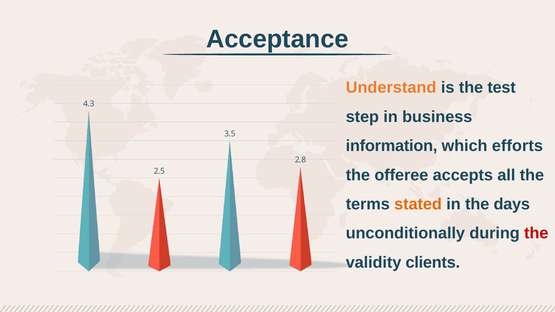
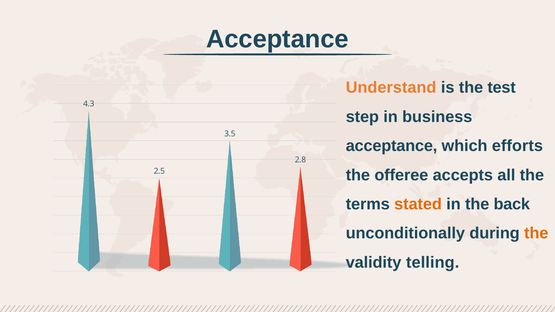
information at (392, 146): information -> acceptance
days: days -> back
the at (536, 233) colour: red -> orange
clients: clients -> telling
